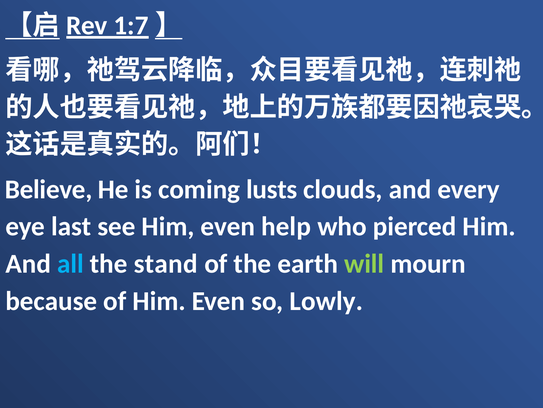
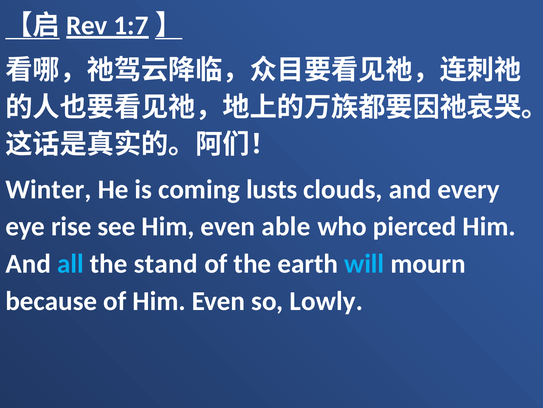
Believe: Believe -> Winter
last: last -> rise
help: help -> able
will colour: light green -> light blue
